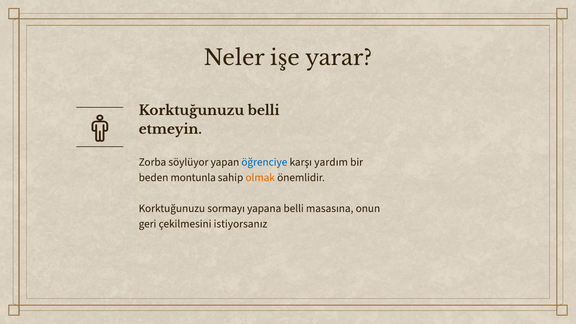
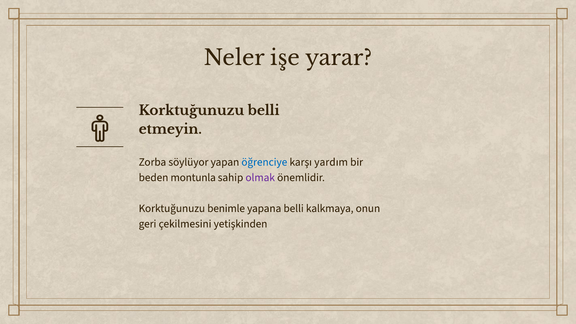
olmak colour: orange -> purple
sormayı: sormayı -> benimle
masasına: masasına -> kalkmaya
istiyorsanız: istiyorsanız -> yetişkinden
